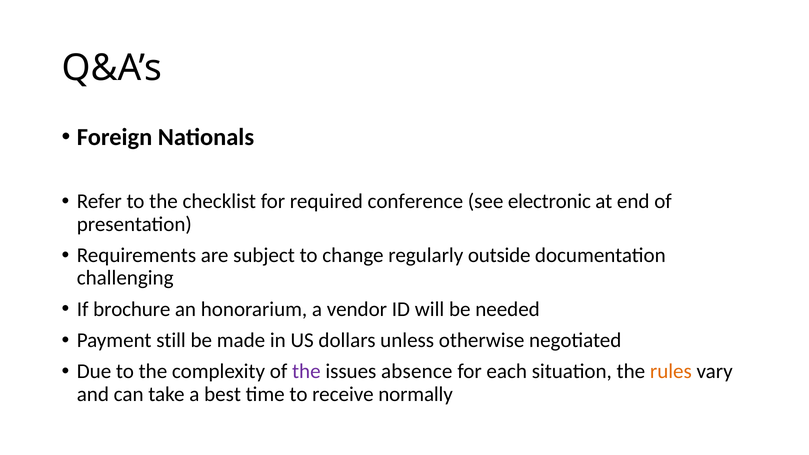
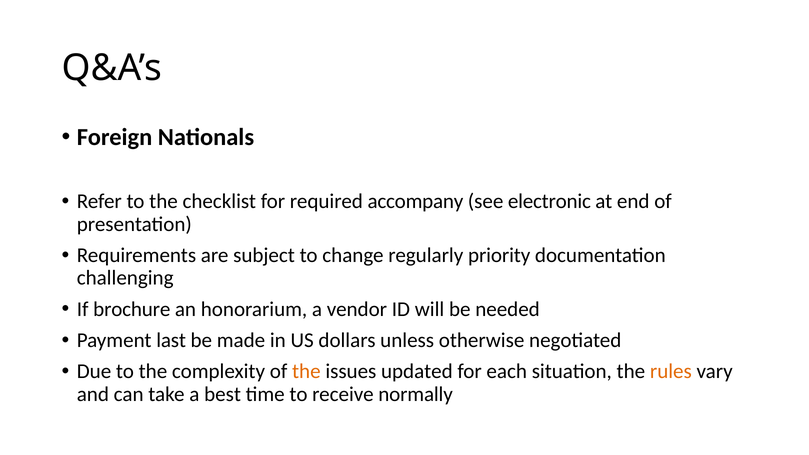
conference: conference -> accompany
outside: outside -> priority
still: still -> last
the at (306, 372) colour: purple -> orange
absence: absence -> updated
